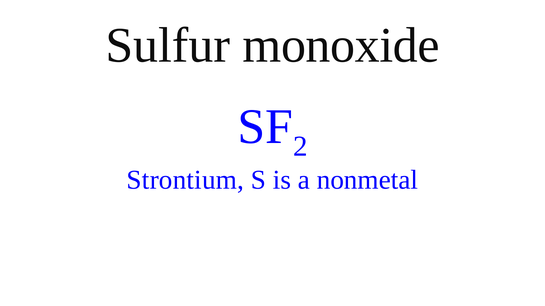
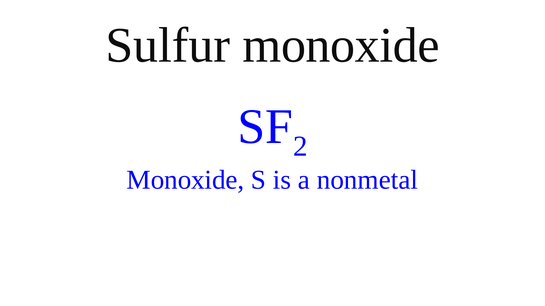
Strontium at (185, 180): Strontium -> Monoxide
